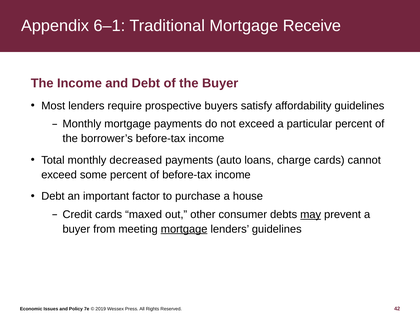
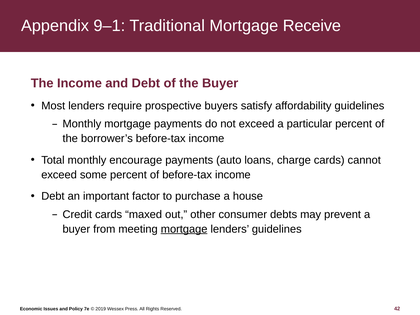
6–1: 6–1 -> 9–1
decreased: decreased -> encourage
may underline: present -> none
